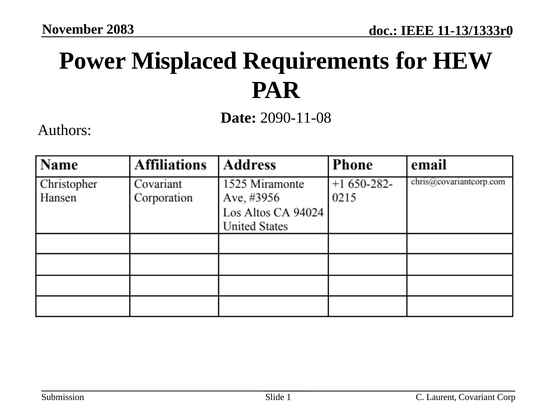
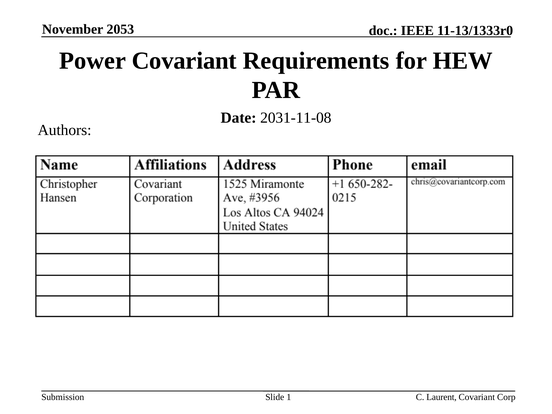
2083: 2083 -> 2053
Power Misplaced: Misplaced -> Covariant
2090-11-08: 2090-11-08 -> 2031-11-08
